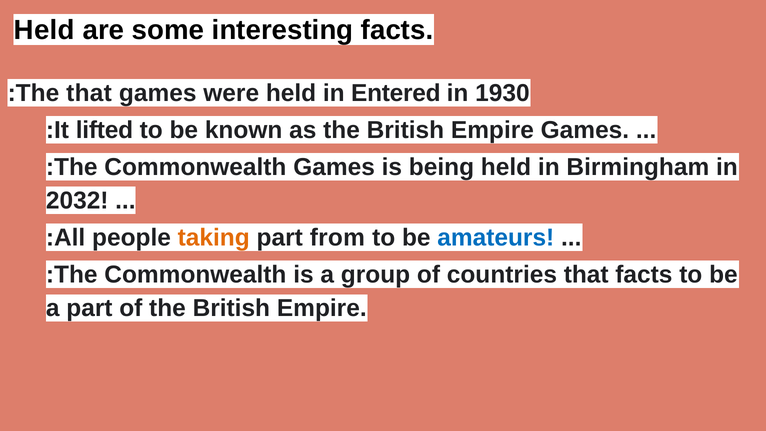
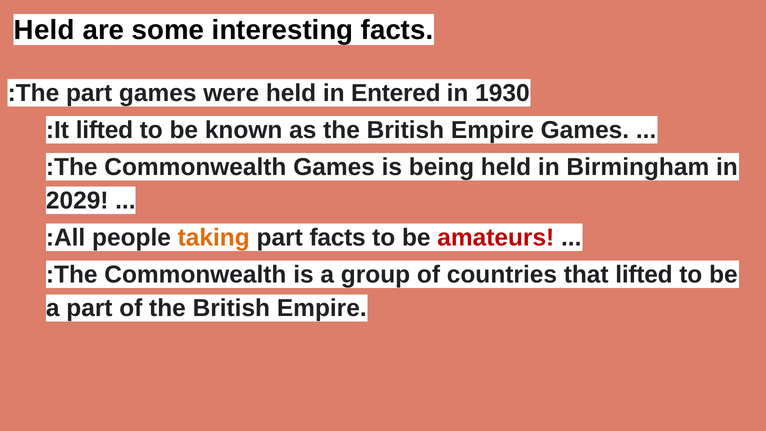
:The that: that -> part
2032: 2032 -> 2029
part from: from -> facts
amateurs colour: blue -> red
that facts: facts -> lifted
